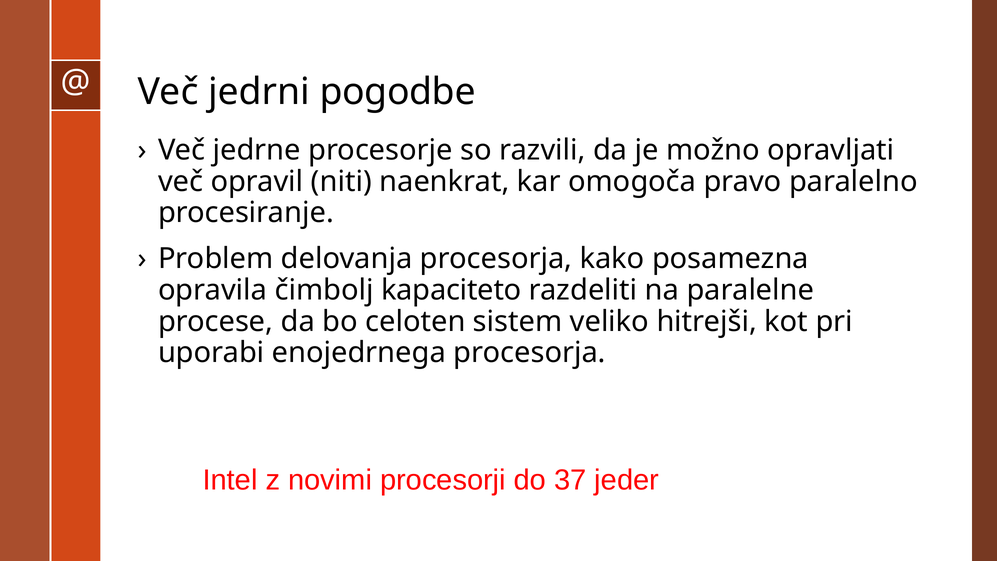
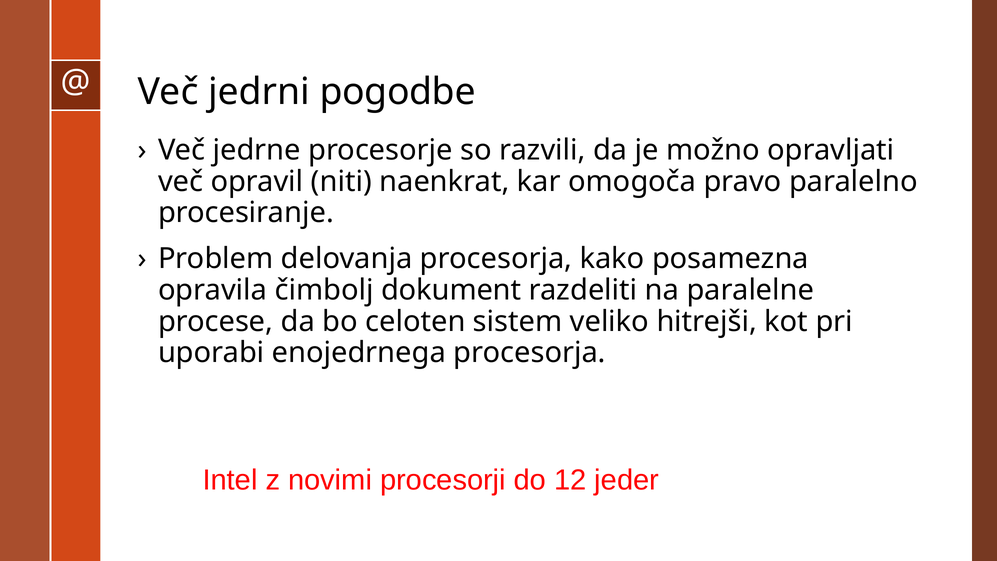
kapaciteto: kapaciteto -> dokument
37: 37 -> 12
